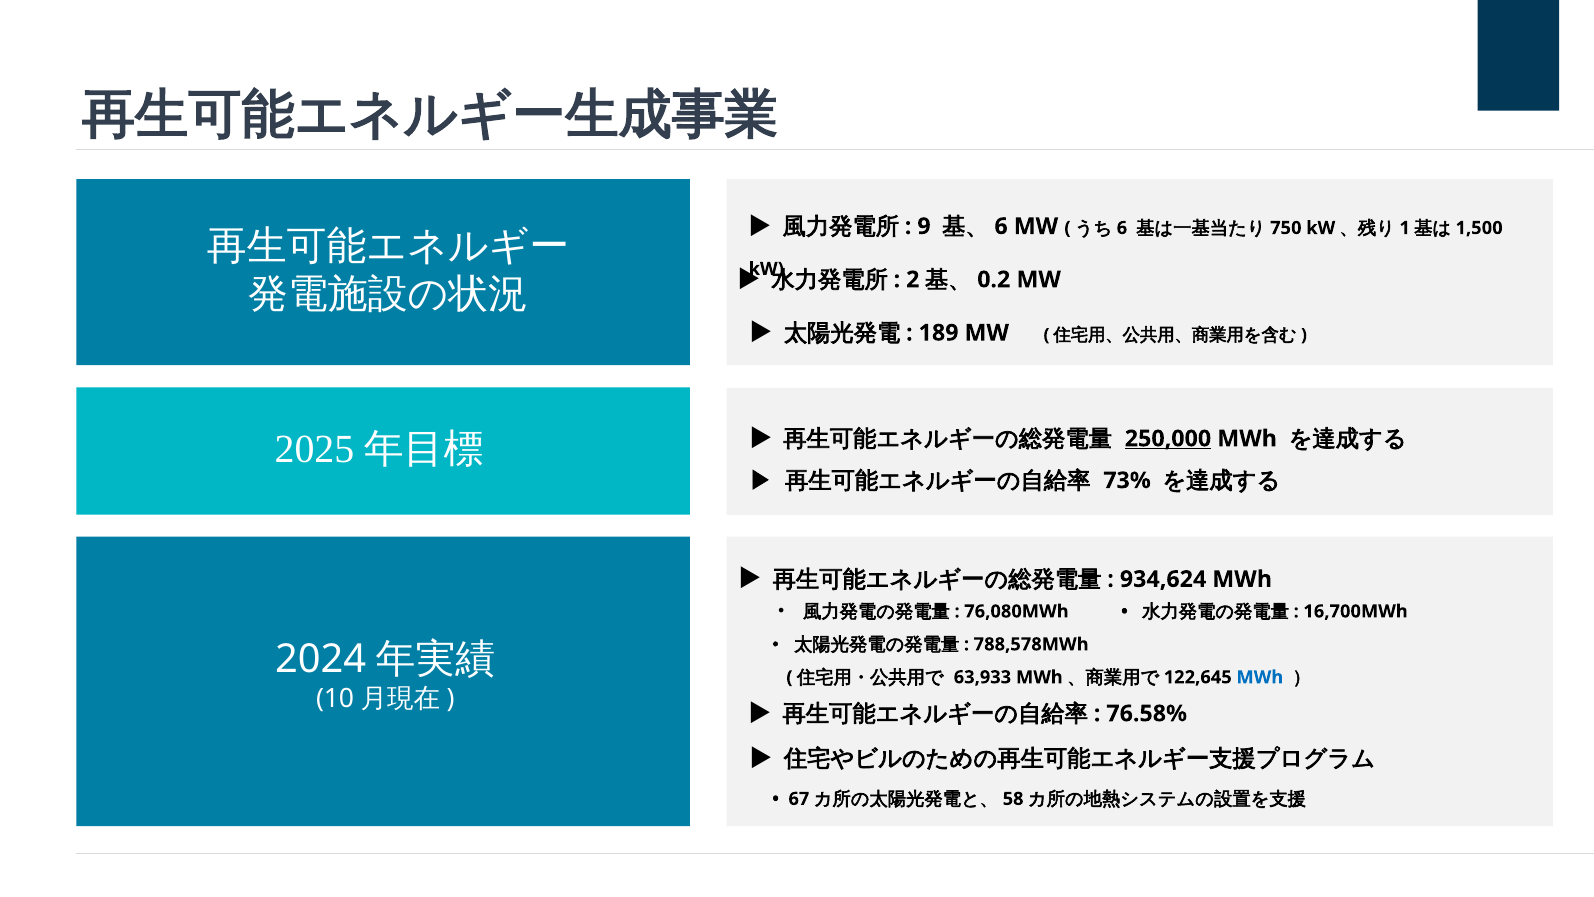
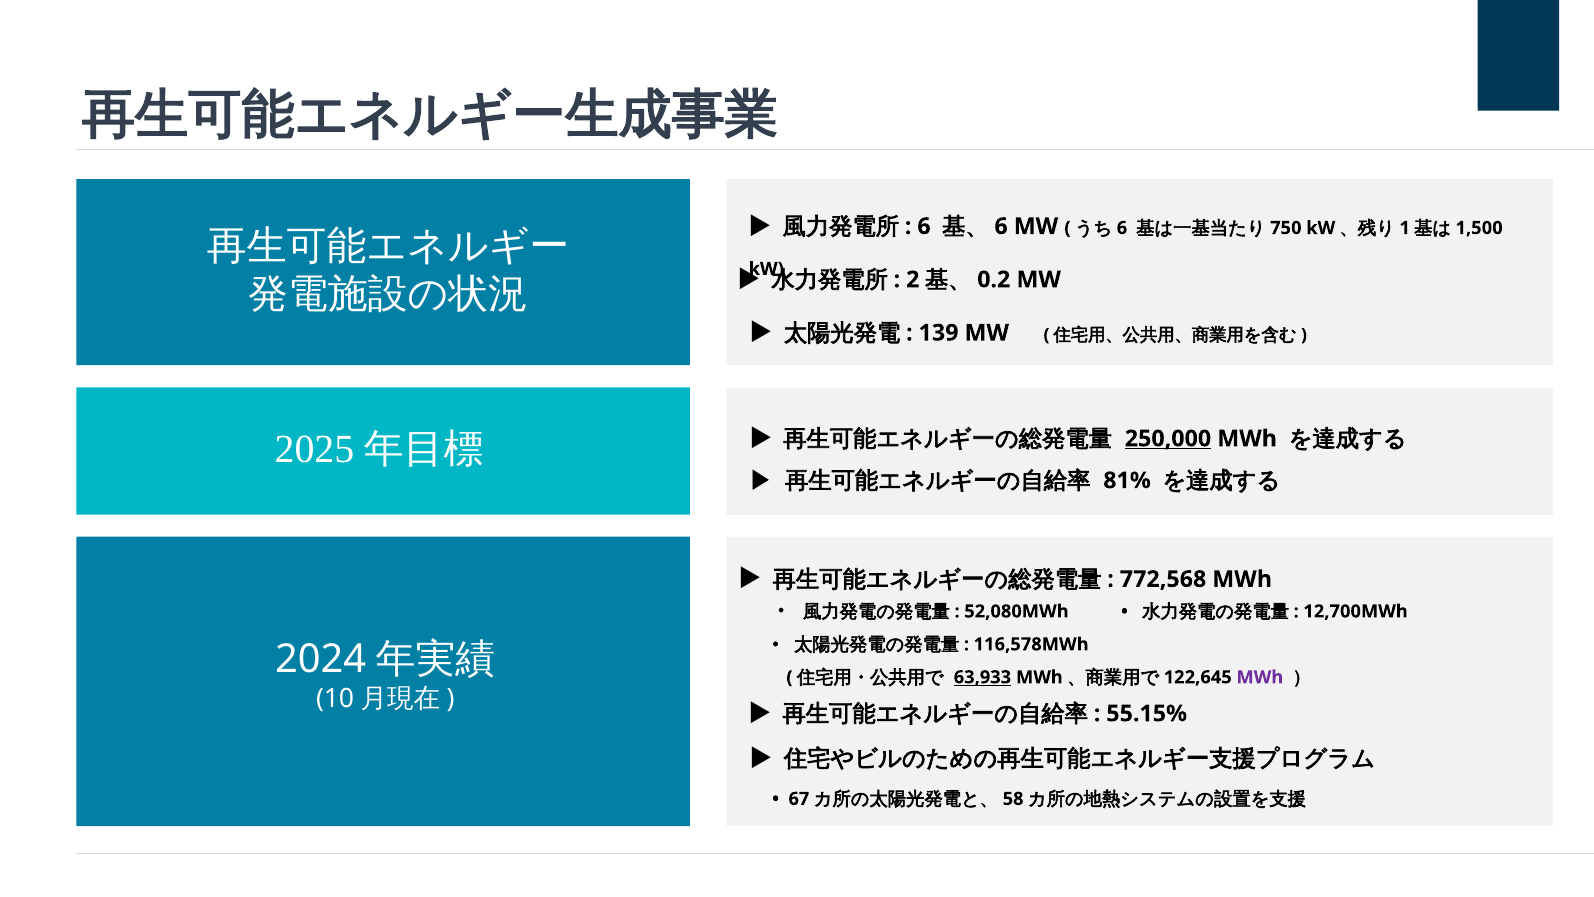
9 at (924, 226): 9 -> 6
189: 189 -> 139
73%: 73% -> 81%
934,624: 934,624 -> 772,568
76,080MWh: 76,080MWh -> 52,080MWh
16,700MWh: 16,700MWh -> 12,700MWh
788,578MWh: 788,578MWh -> 116,578MWh
63,933 underline: none -> present
MWh at (1260, 677) colour: blue -> purple
76.58%: 76.58% -> 55.15%
